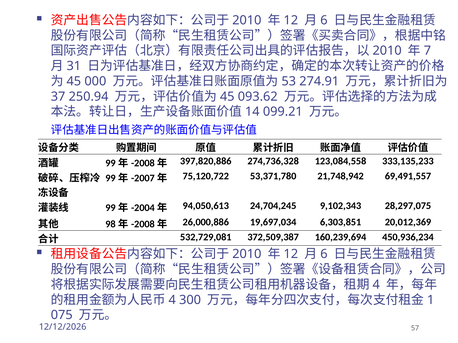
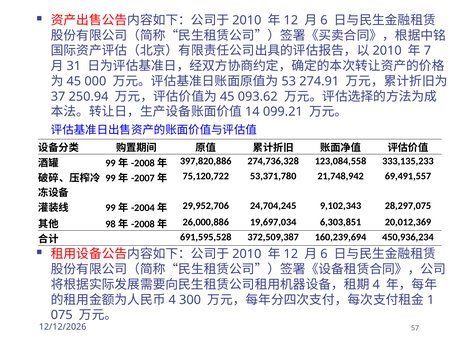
94,050,613: 94,050,613 -> 29,952,706
532,729,081: 532,729,081 -> 691,595,528
